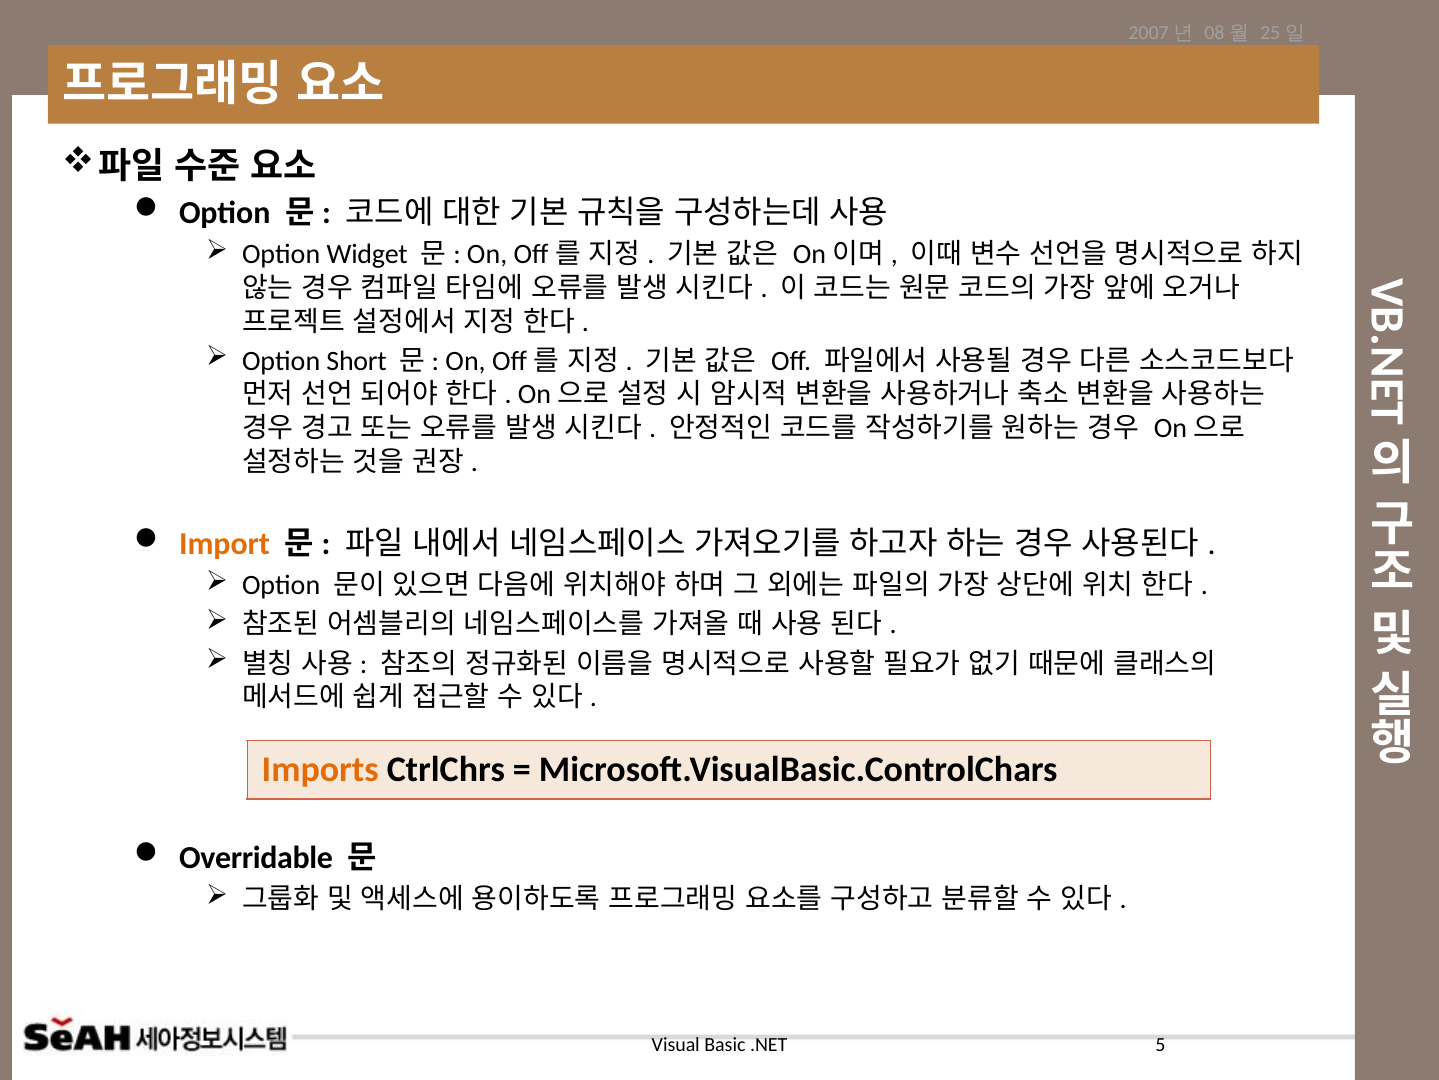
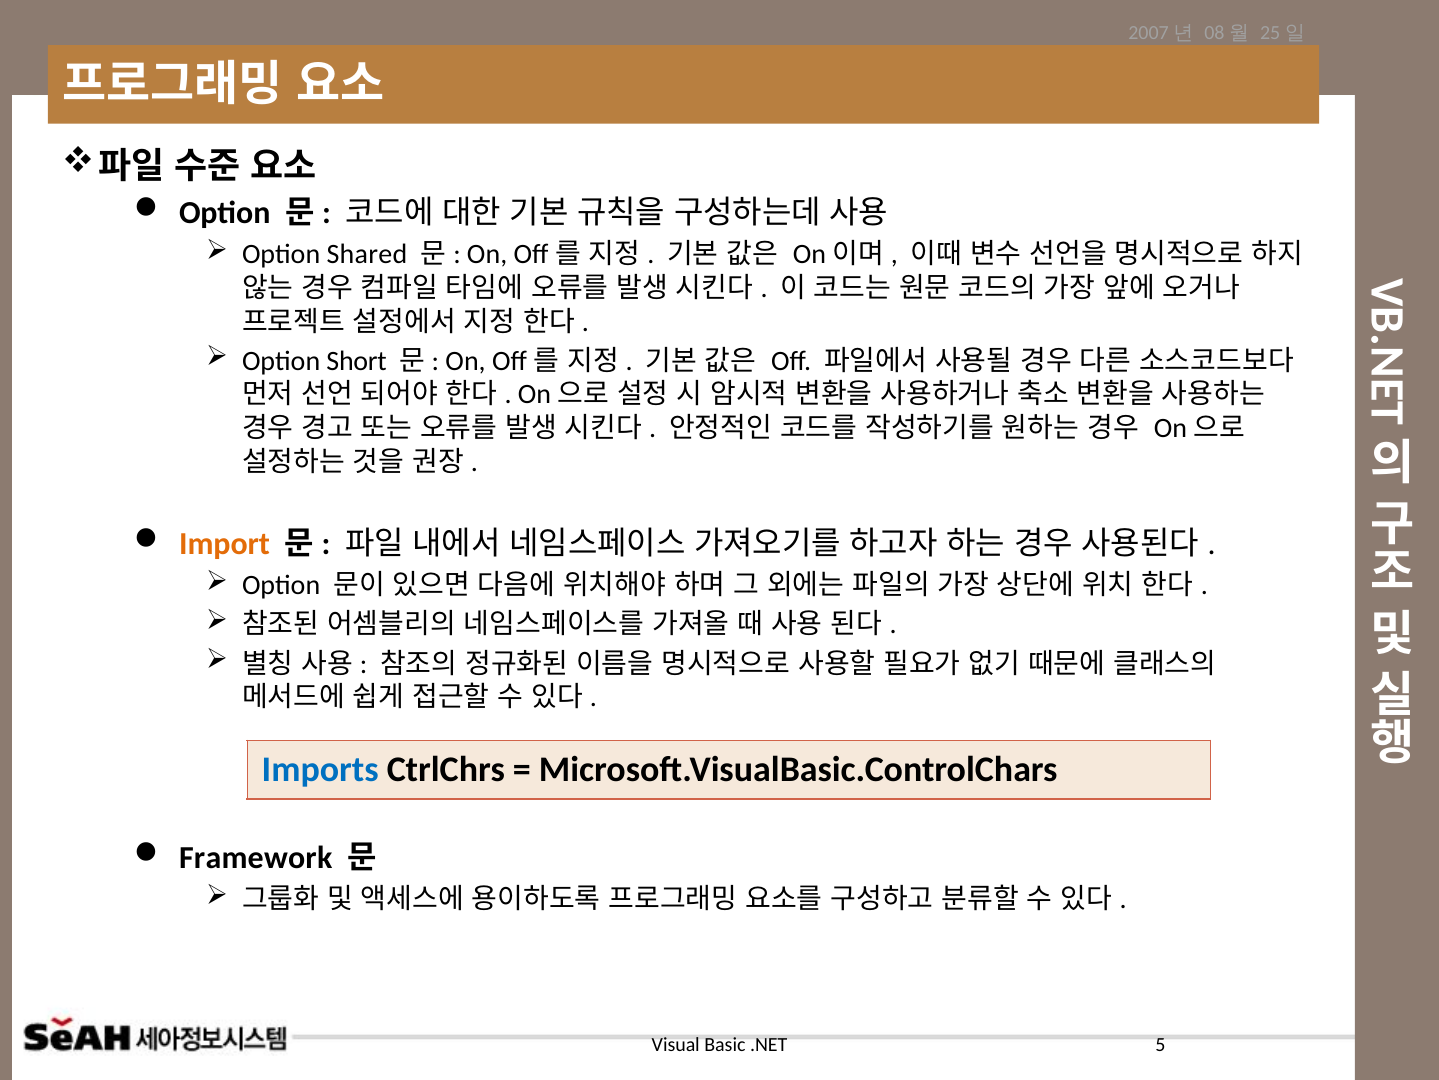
Widget: Widget -> Shared
Imports colour: orange -> blue
Overridable: Overridable -> Framework
